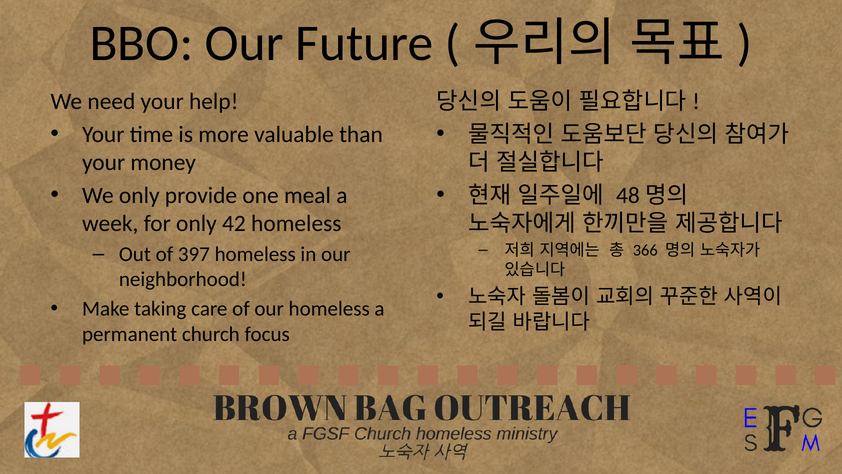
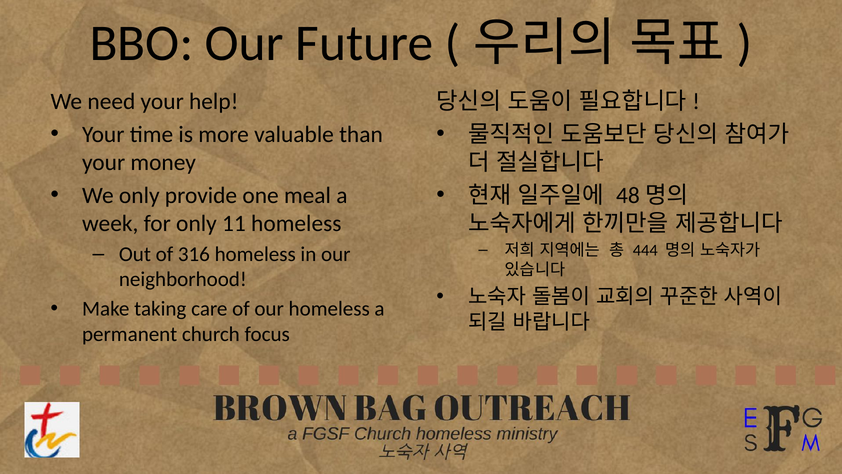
42: 42 -> 11
366: 366 -> 444
397: 397 -> 316
